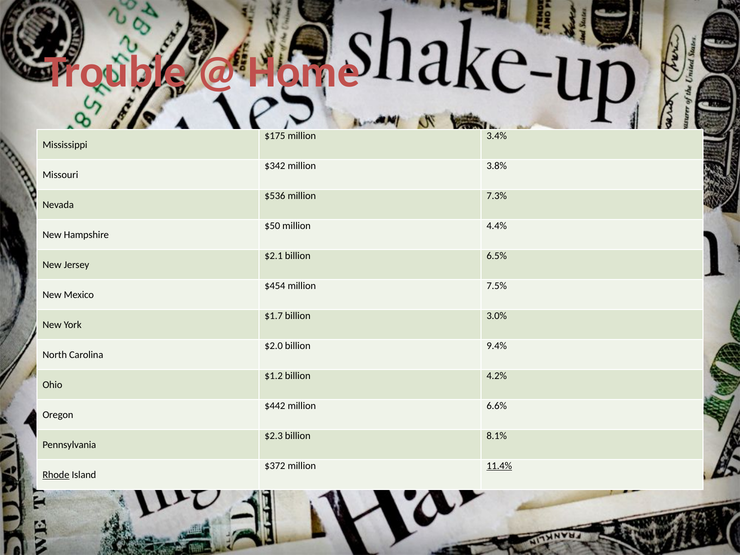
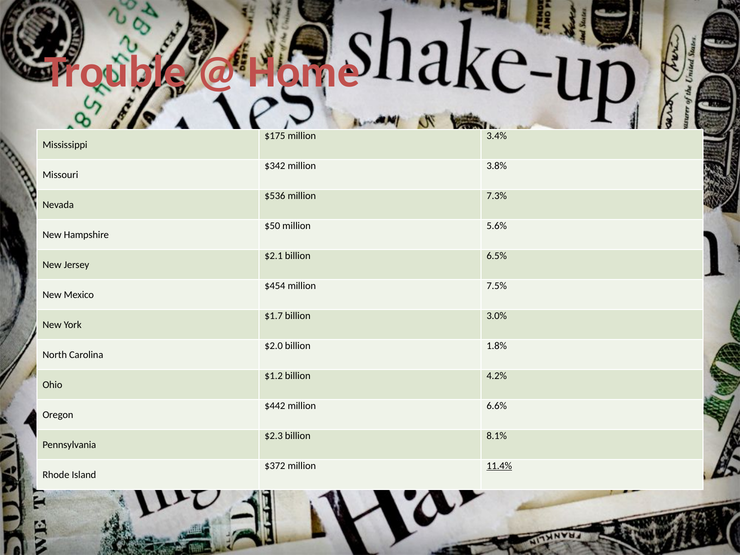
4.4%: 4.4% -> 5.6%
9.4%: 9.4% -> 1.8%
Rhode underline: present -> none
